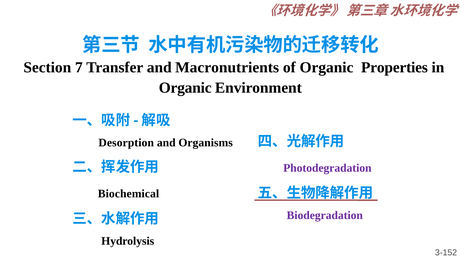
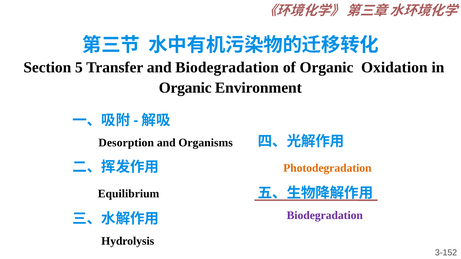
7: 7 -> 5
and Macronutrients: Macronutrients -> Biodegradation
Properties: Properties -> Oxidation
Photodegradation colour: purple -> orange
Biochemical: Biochemical -> Equilibrium
